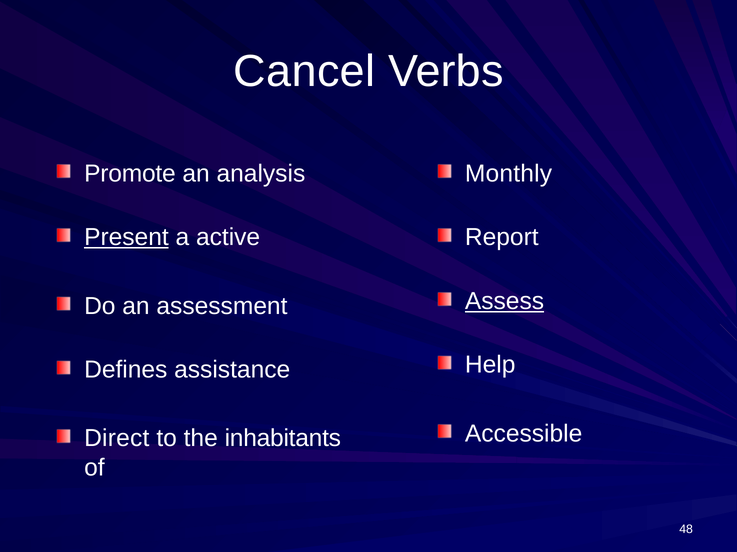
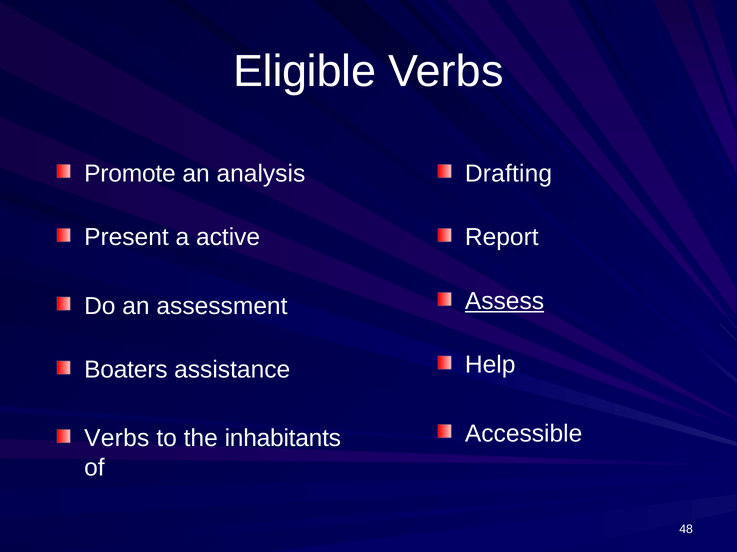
Cancel: Cancel -> Eligible
Monthly: Monthly -> Drafting
Present underline: present -> none
Defines: Defines -> Boaters
Direct at (117, 439): Direct -> Verbs
